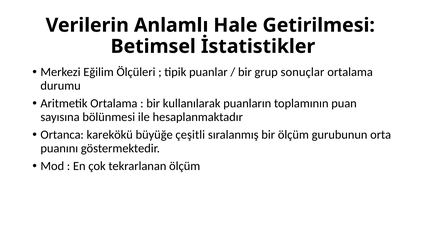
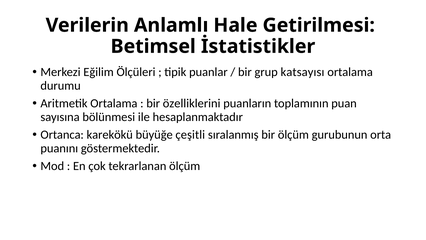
sonuçlar: sonuçlar -> katsayısı
kullanılarak: kullanılarak -> özelliklerini
